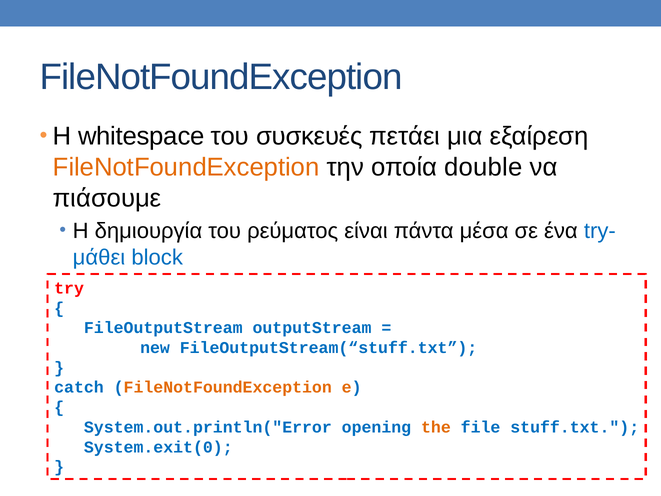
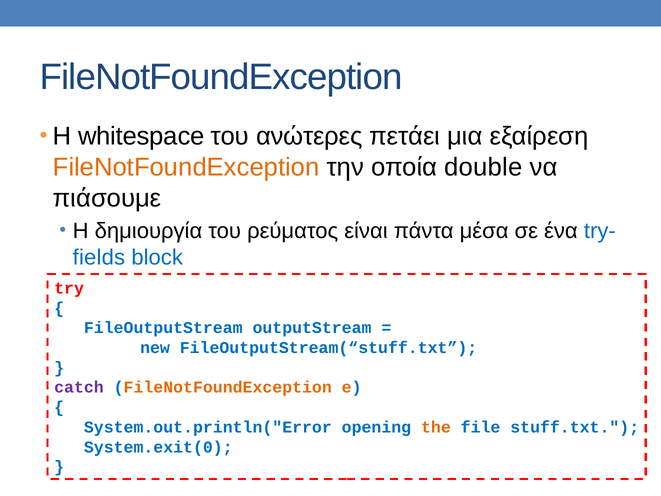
συσκευές: συσκευές -> ανώτερες
μάθει: μάθει -> fields
catch colour: blue -> purple
